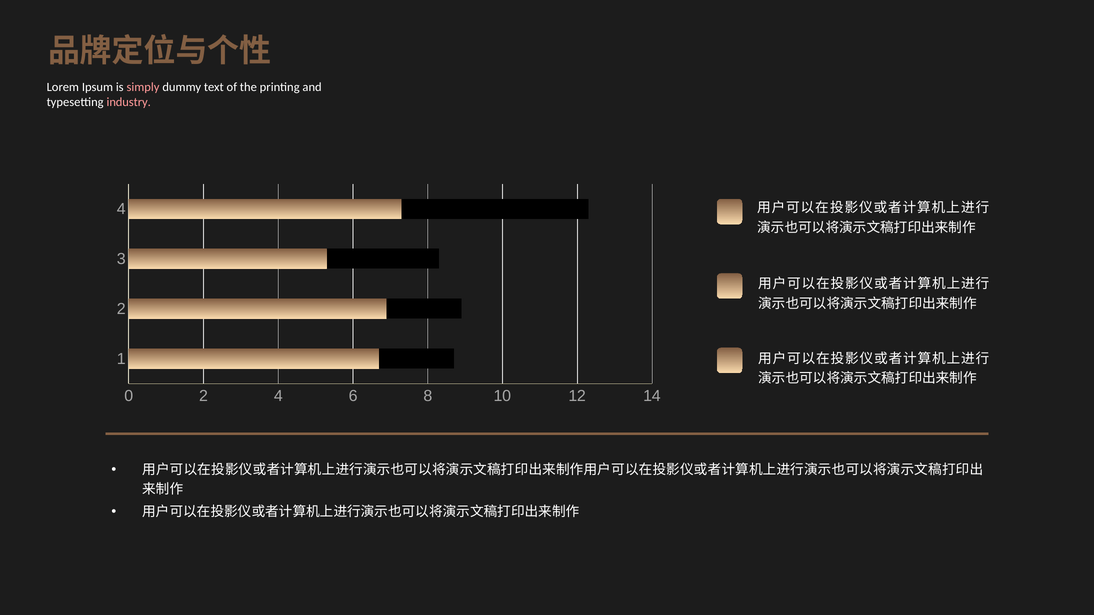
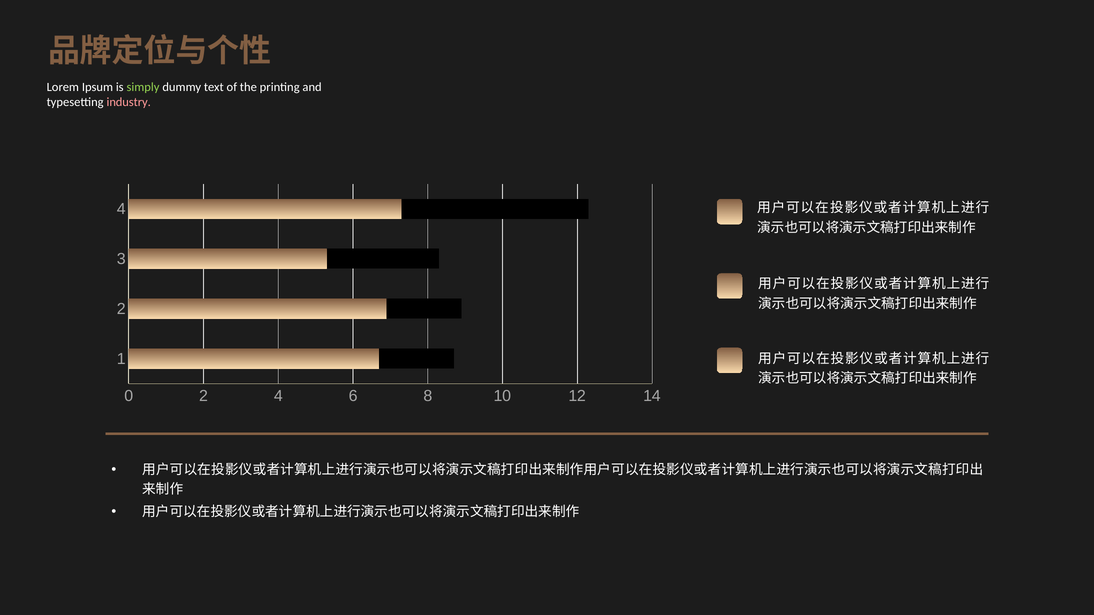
simply colour: pink -> light green
